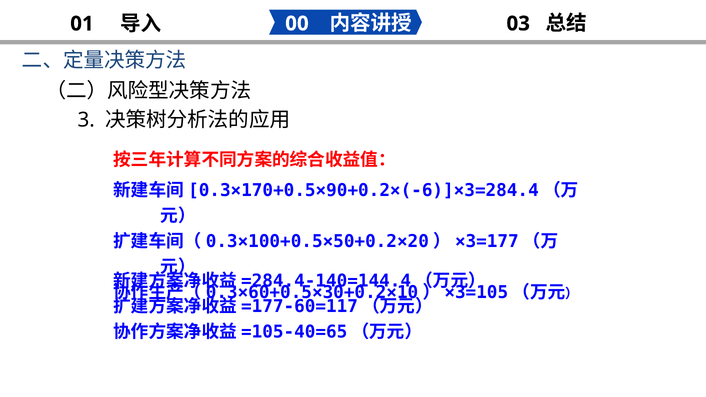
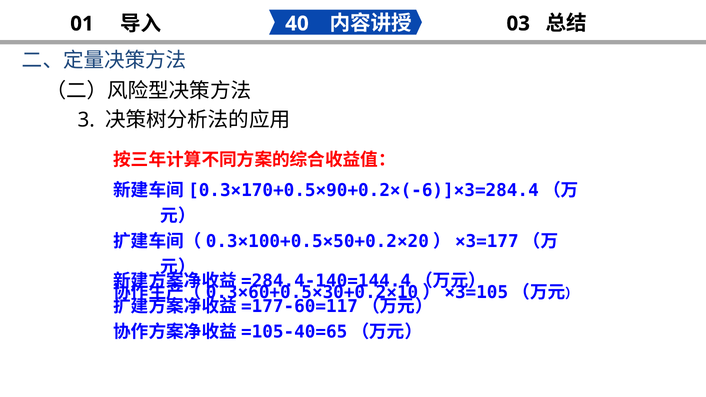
00: 00 -> 40
